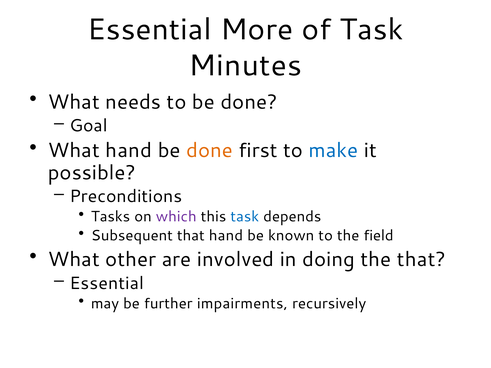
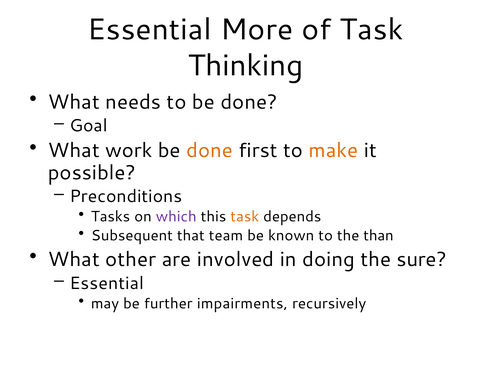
Minutes: Minutes -> Thinking
What hand: hand -> work
make colour: blue -> orange
task at (245, 217) colour: blue -> orange
that hand: hand -> team
field: field -> than
the that: that -> sure
